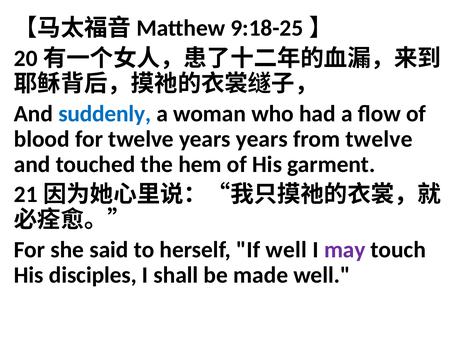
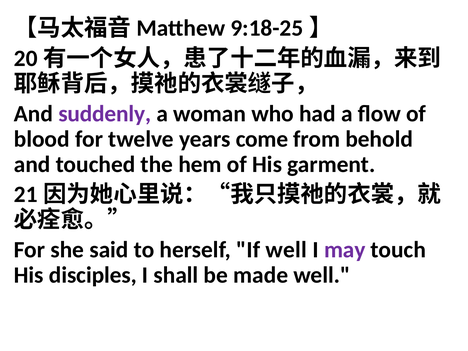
suddenly colour: blue -> purple
years years: years -> come
from twelve: twelve -> behold
